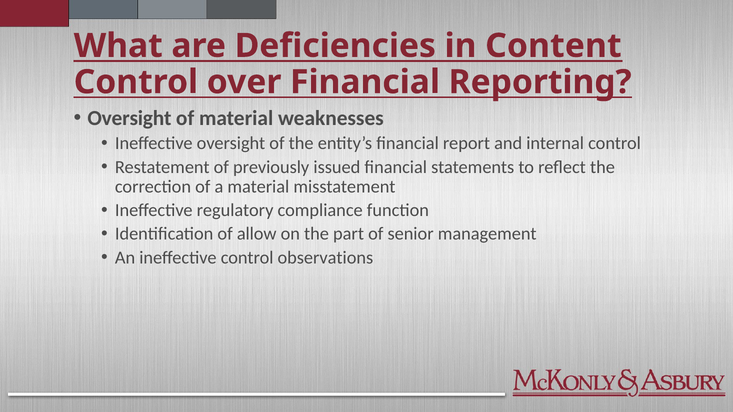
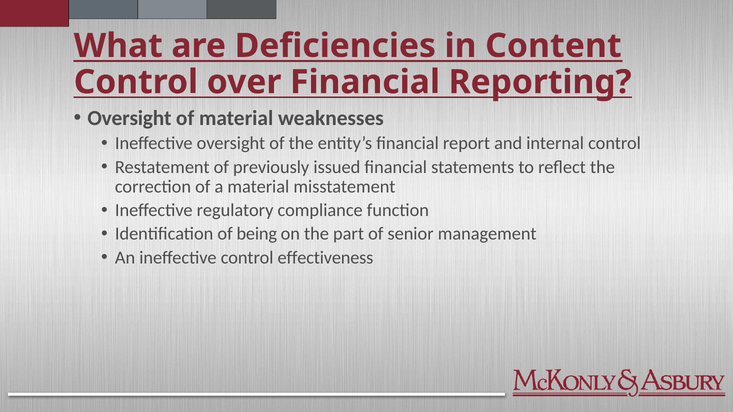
allow: allow -> being
observations: observations -> effectiveness
